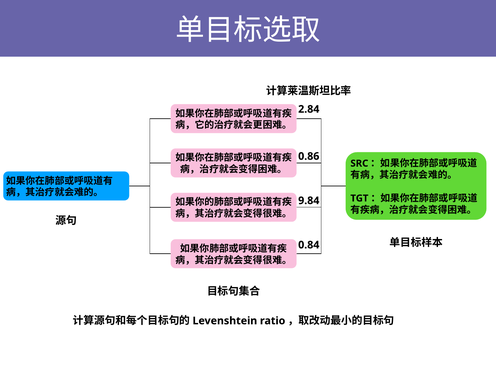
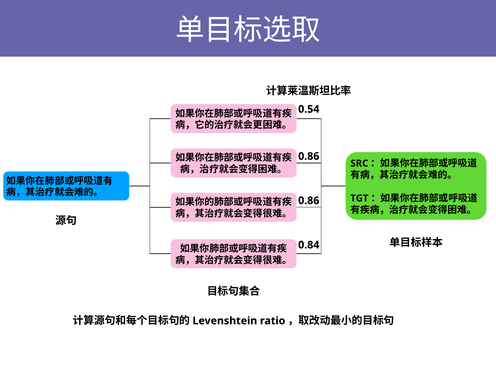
2.84: 2.84 -> 0.54
9.84 at (309, 201): 9.84 -> 0.86
